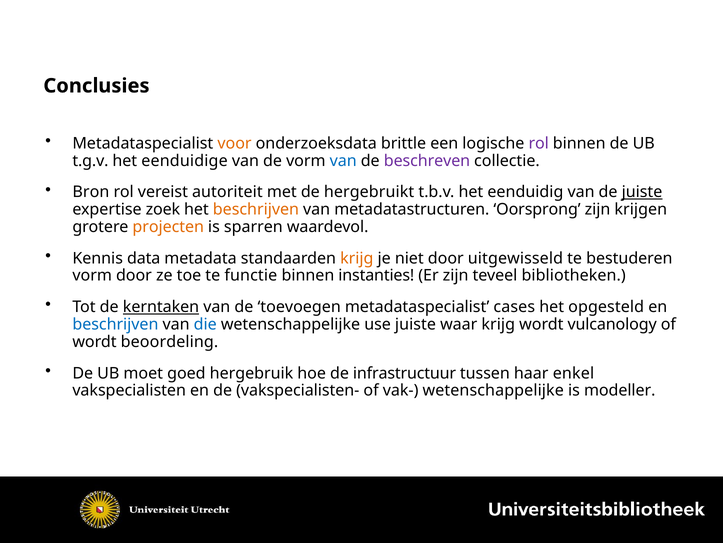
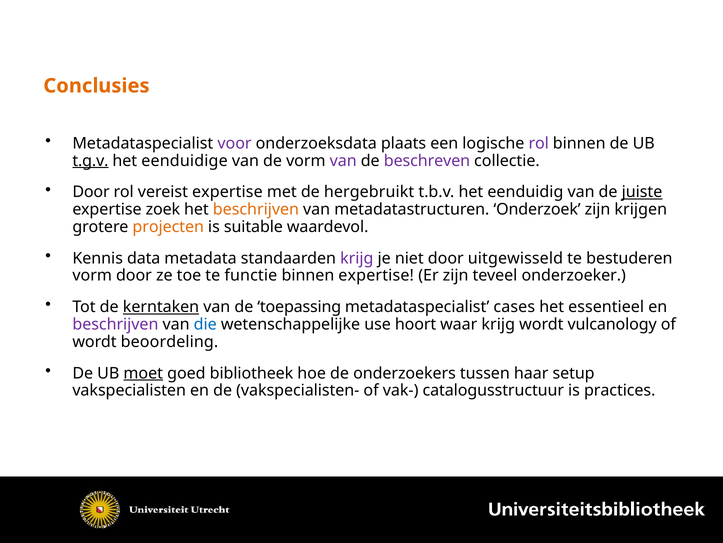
Conclusies colour: black -> orange
voor colour: orange -> purple
brittle: brittle -> plaats
t.g.v underline: none -> present
van at (343, 160) colour: blue -> purple
Bron at (91, 192): Bron -> Door
vereist autoriteit: autoriteit -> expertise
Oorsprong: Oorsprong -> Onderzoek
sparren: sparren -> suitable
krijg at (357, 258) colour: orange -> purple
binnen instanties: instanties -> expertise
bibliotheken: bibliotheken -> onderzoeker
toevoegen: toevoegen -> toepassing
opgesteld: opgesteld -> essentieel
beschrijven at (115, 324) colour: blue -> purple
use juiste: juiste -> hoort
moet underline: none -> present
hergebruik: hergebruik -> bibliotheek
infrastructuur: infrastructuur -> onderzoekers
enkel: enkel -> setup
vak- wetenschappelijke: wetenschappelijke -> catalogusstructuur
modeller: modeller -> practices
